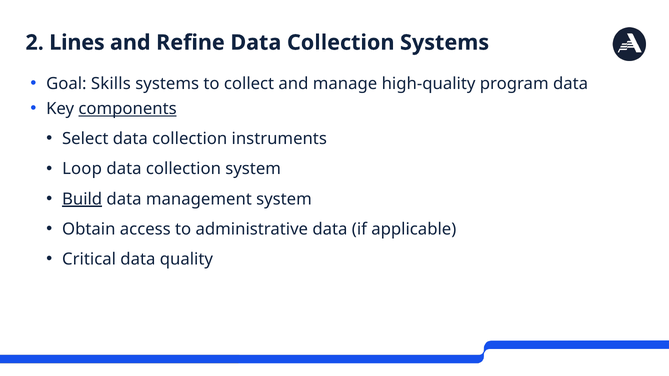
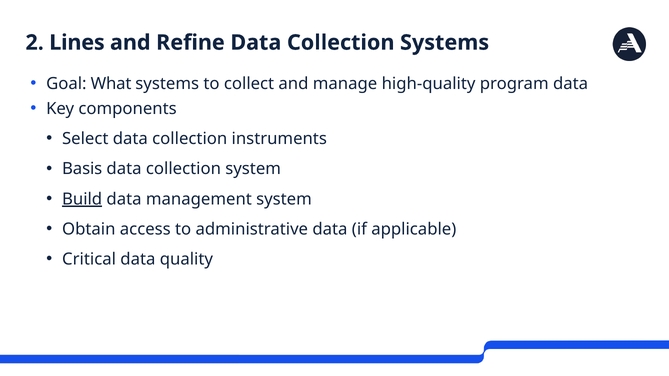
Skills: Skills -> What
components underline: present -> none
Loop: Loop -> Basis
